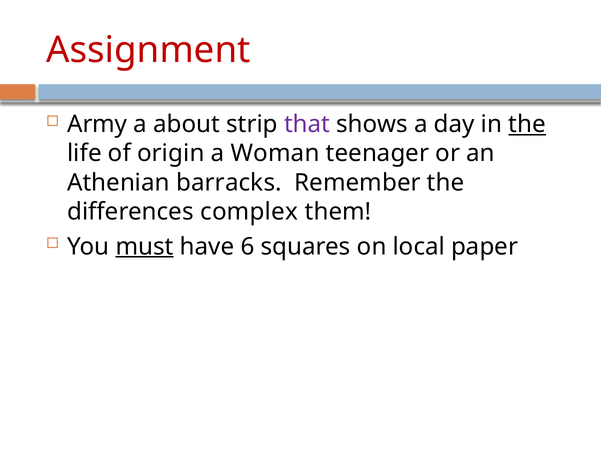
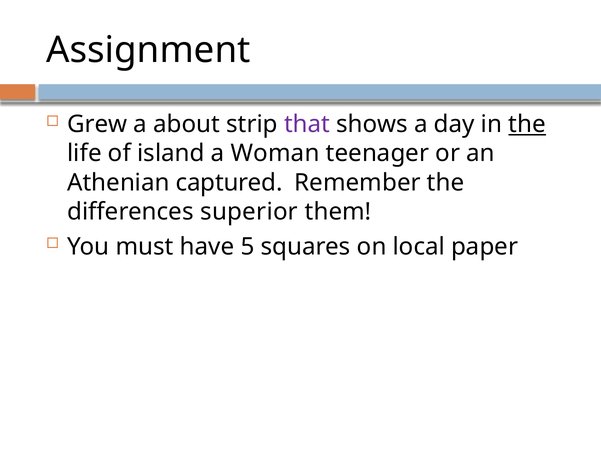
Assignment colour: red -> black
Army: Army -> Grew
origin: origin -> island
barracks: barracks -> captured
complex: complex -> superior
must underline: present -> none
6: 6 -> 5
